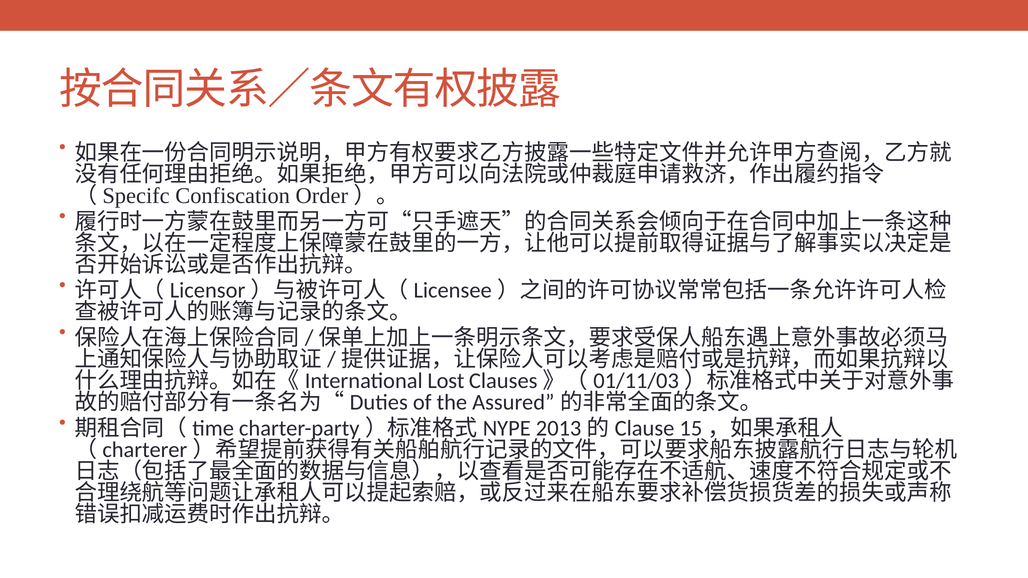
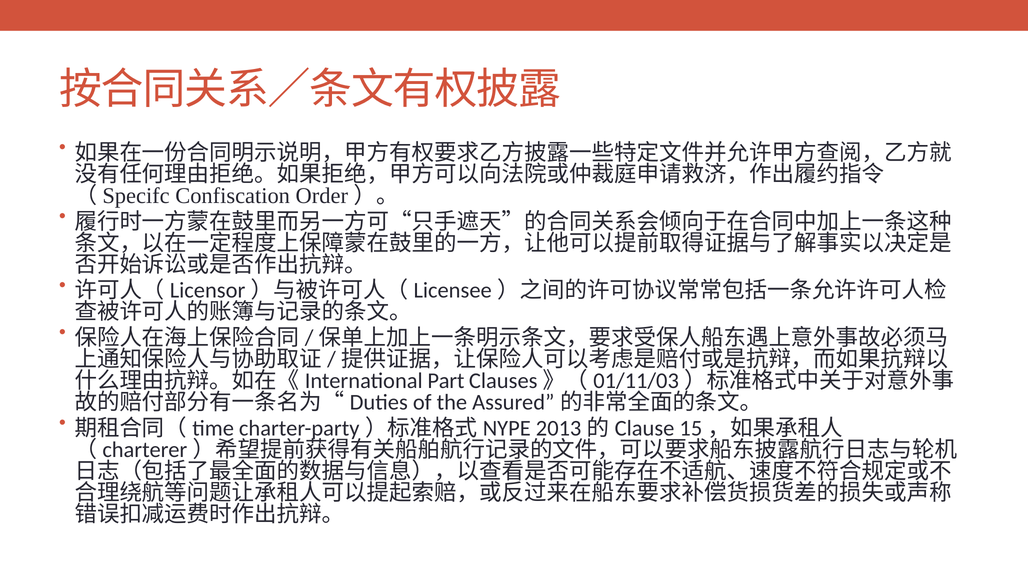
Lost: Lost -> Part
